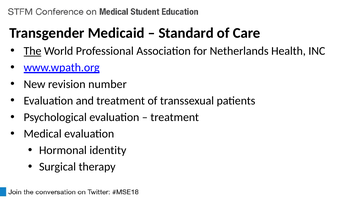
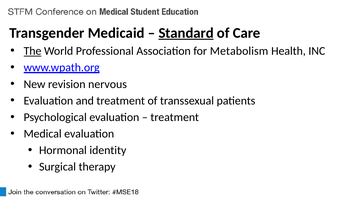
Standard underline: none -> present
Netherlands: Netherlands -> Metabolism
number: number -> nervous
